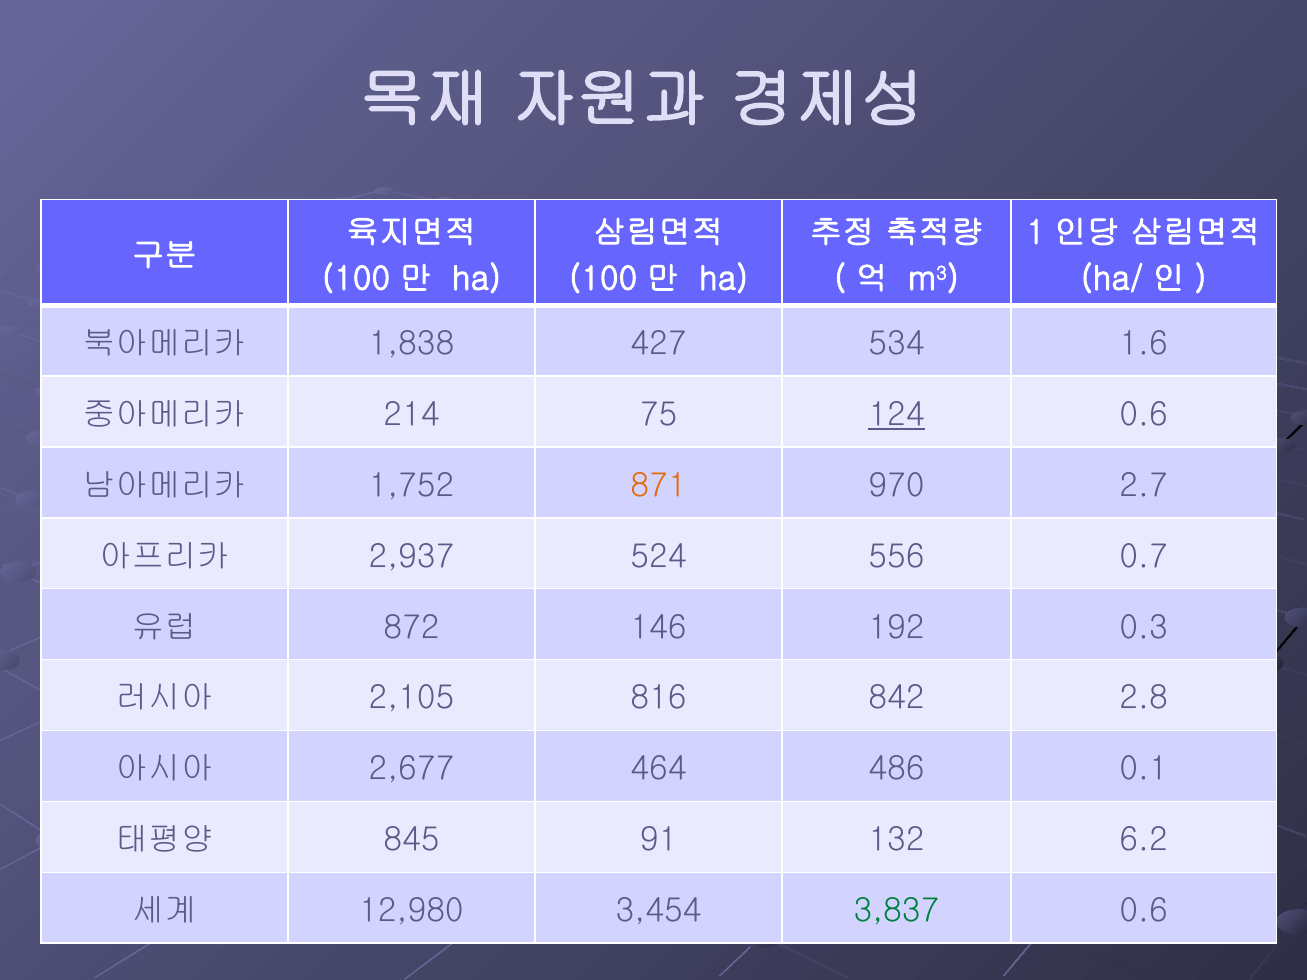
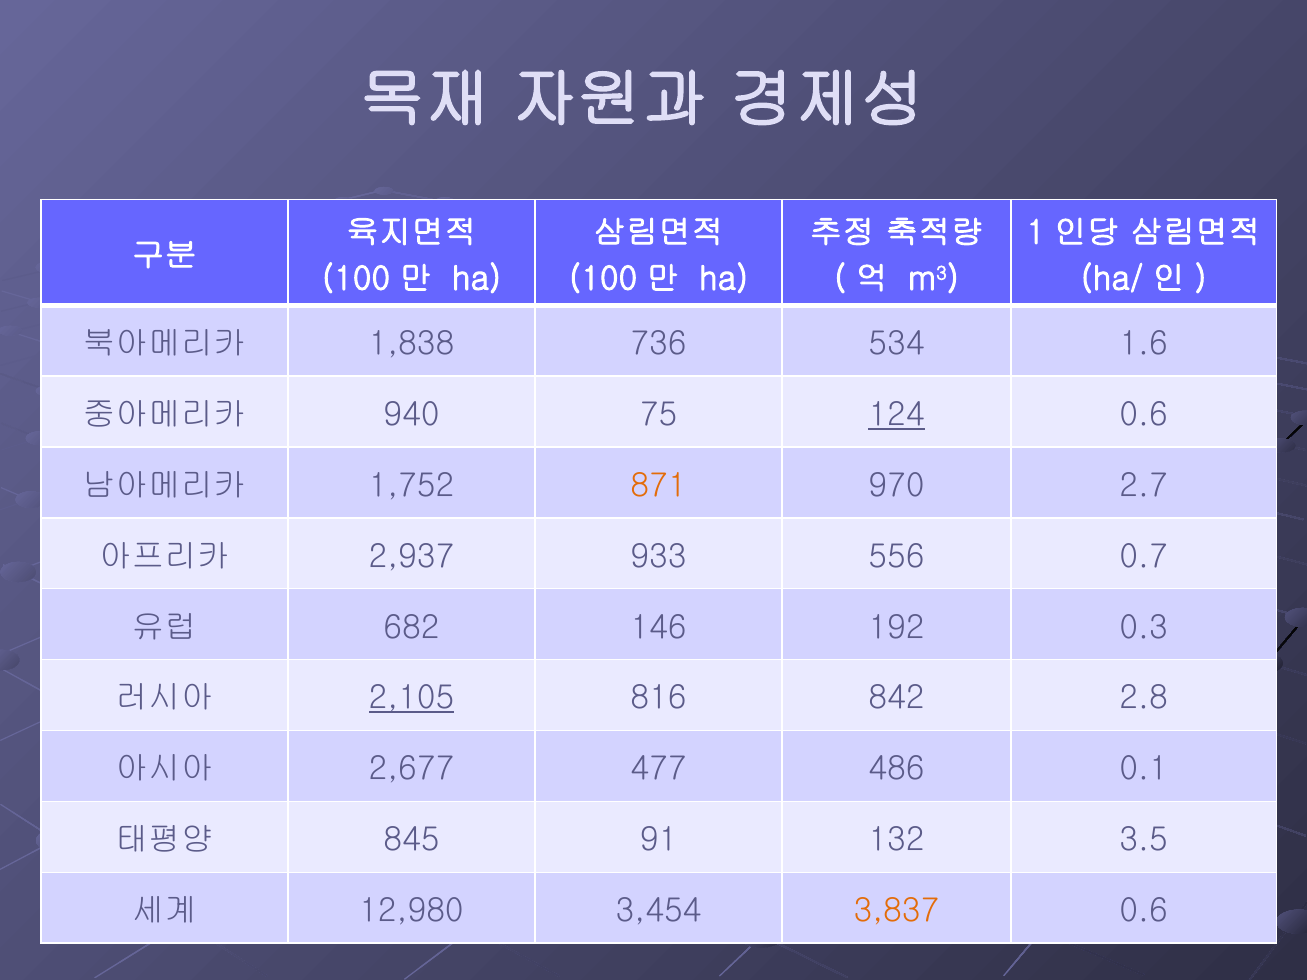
427: 427 -> 736
214: 214 -> 940
524: 524 -> 933
872: 872 -> 682
2,105 underline: none -> present
464: 464 -> 477
6.2: 6.2 -> 3.5
3,837 colour: green -> orange
